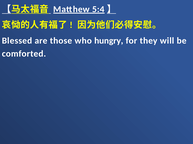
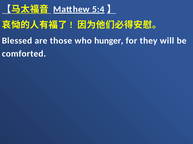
hungry: hungry -> hunger
